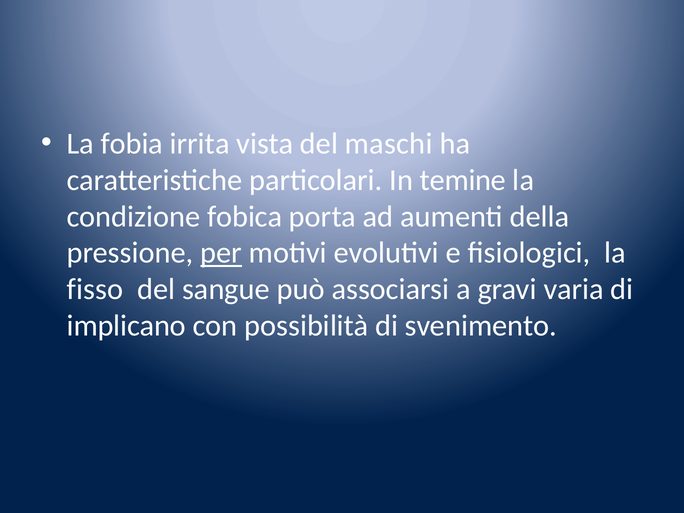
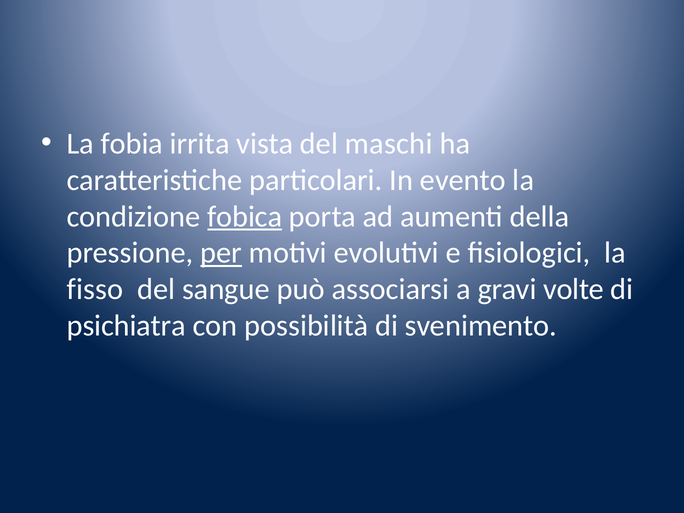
temine: temine -> evento
fobica underline: none -> present
varia: varia -> volte
implicano: implicano -> psichiatra
